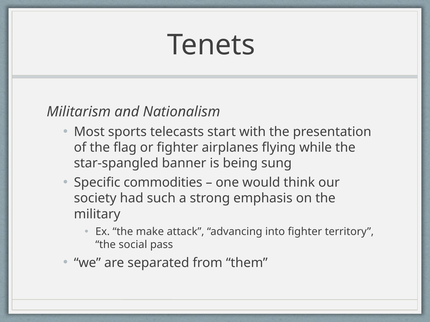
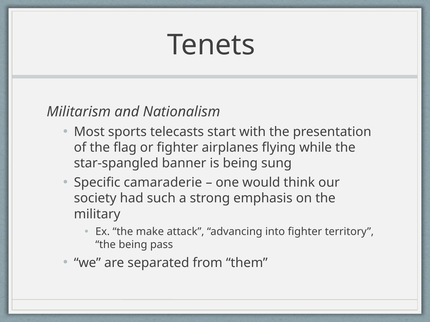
commodities: commodities -> camaraderie
the social: social -> being
